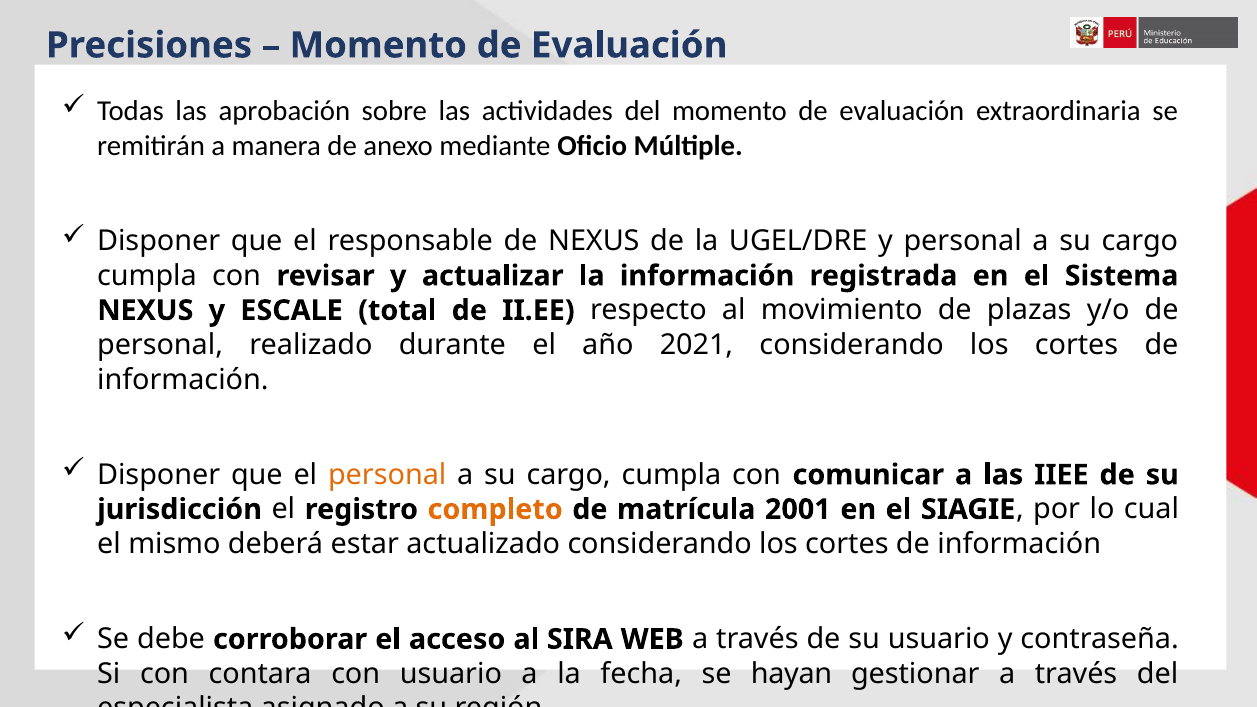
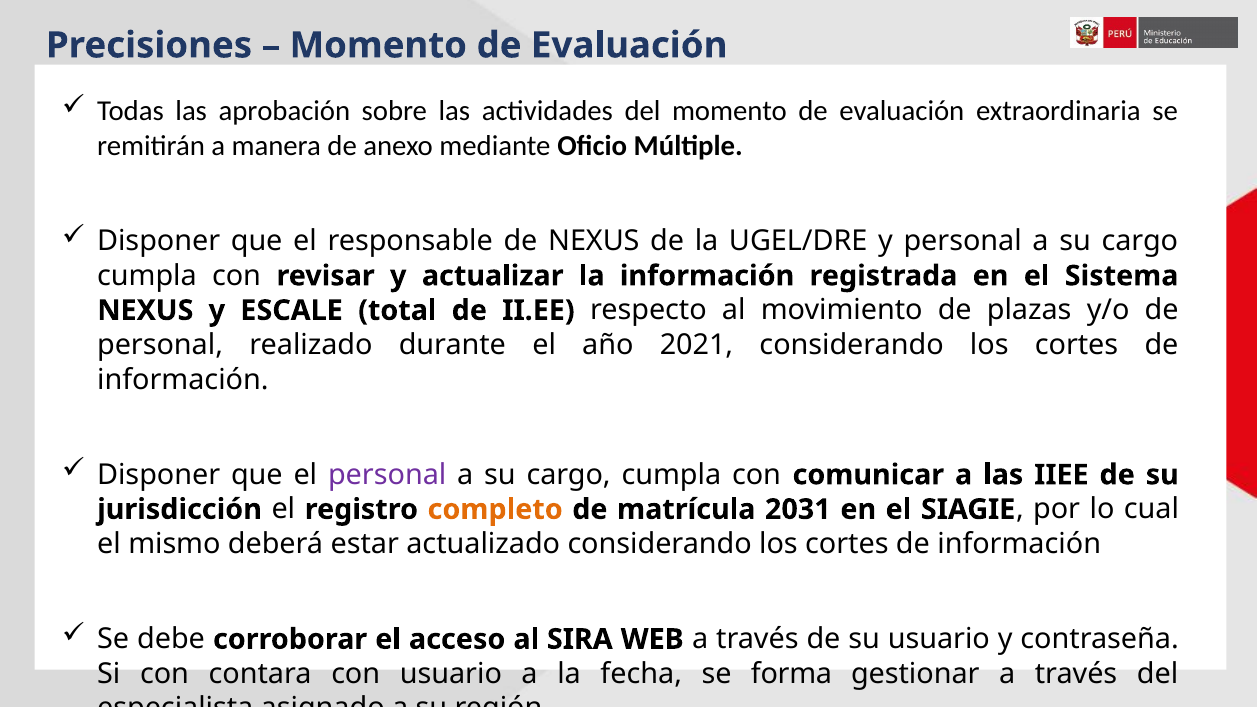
personal at (387, 475) colour: orange -> purple
2001: 2001 -> 2031
hayan: hayan -> forma
